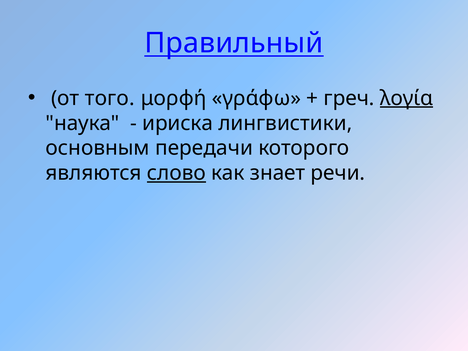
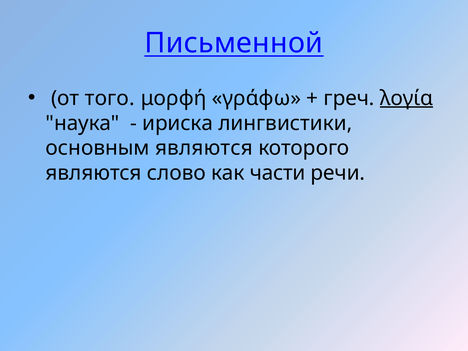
Правильный: Правильный -> Письменной
основным передачи: передачи -> являются
слово underline: present -> none
знает: знает -> части
